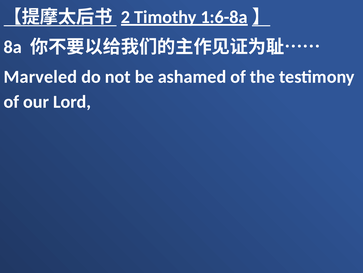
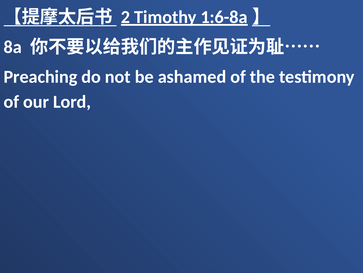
Marveled: Marveled -> Preaching
